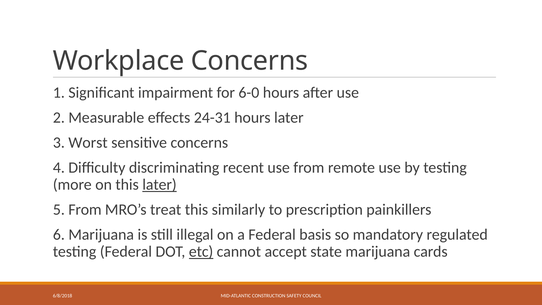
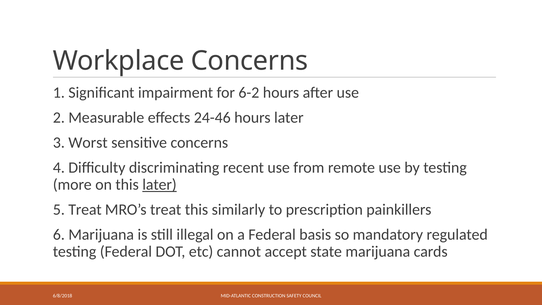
6-0: 6-0 -> 6-2
24-31: 24-31 -> 24-46
5 From: From -> Treat
etc underline: present -> none
